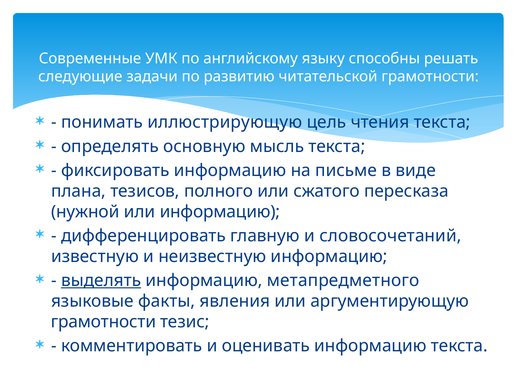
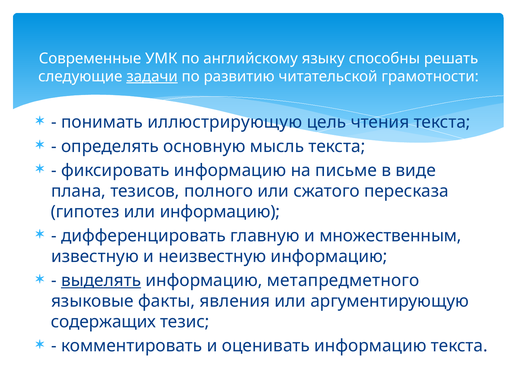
задачи underline: none -> present
нужной: нужной -> гипотез
словосочетаний: словосочетаний -> множественным
грамотности at (103, 322): грамотности -> содержащих
